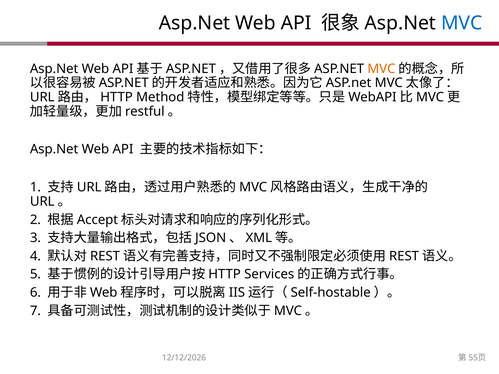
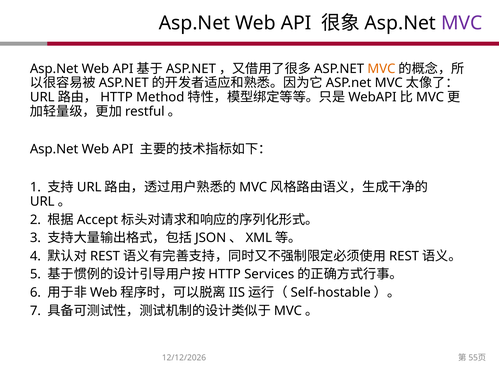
MVC at (462, 23) colour: blue -> purple
